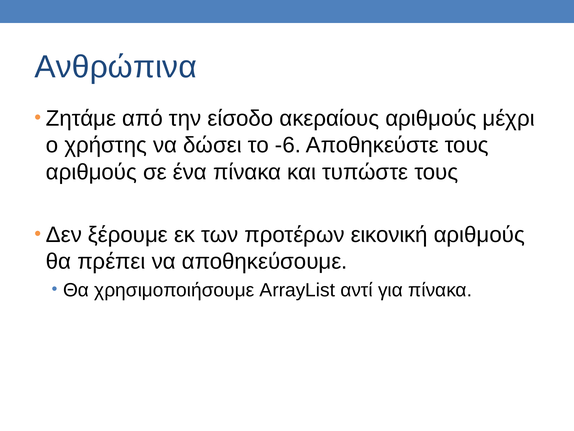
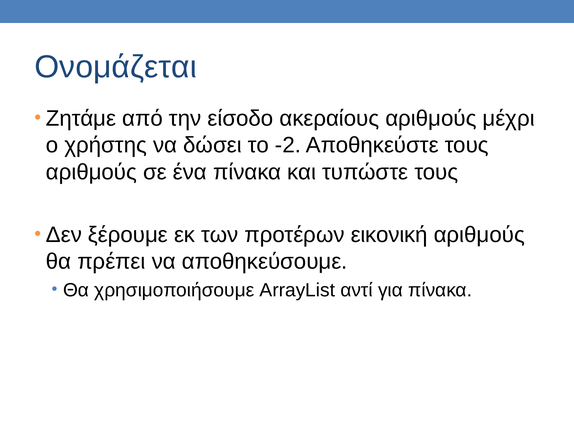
Ανθρώπινα: Ανθρώπινα -> Ονομάζεται
-6: -6 -> -2
